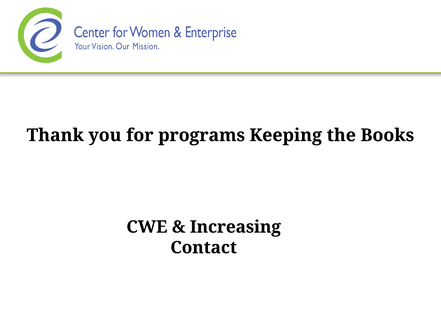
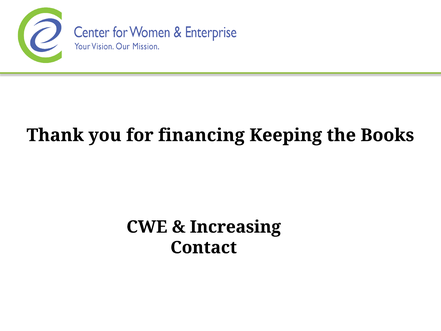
programs: programs -> financing
